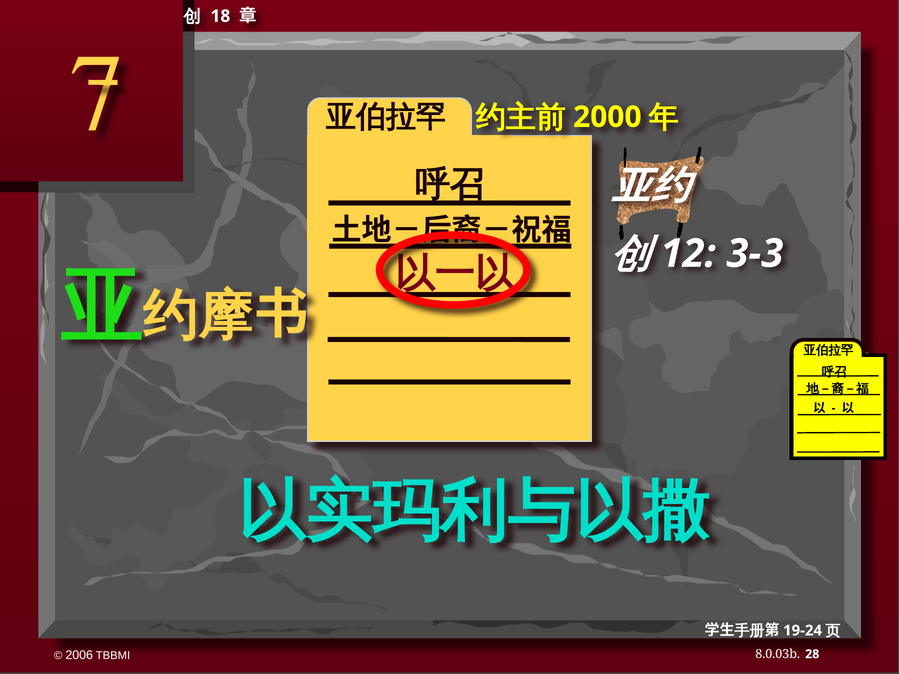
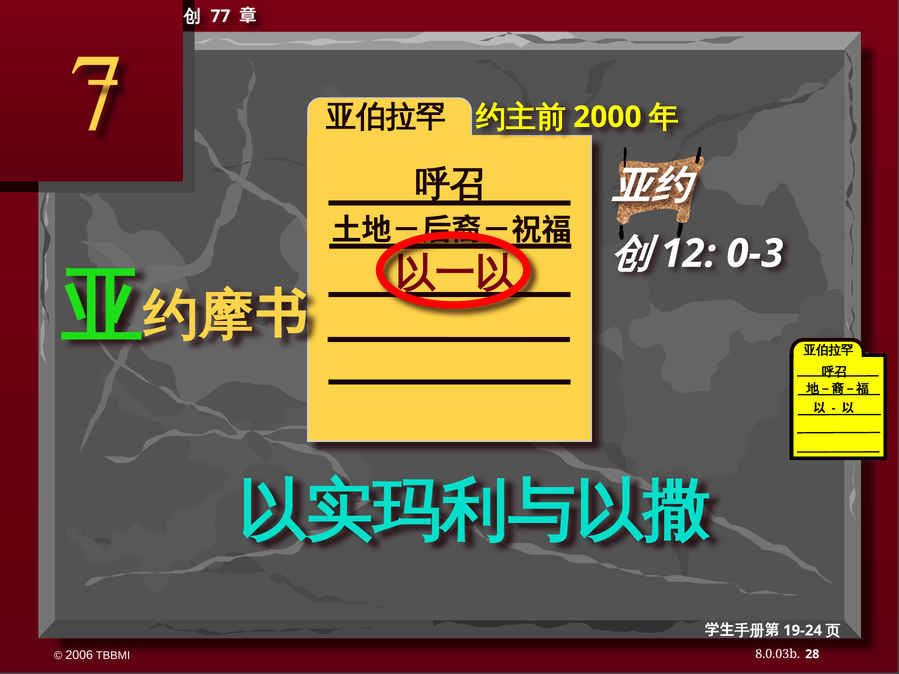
18: 18 -> 77
3-3: 3-3 -> 0-3
